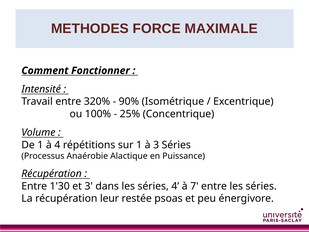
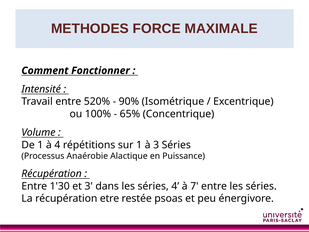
320%: 320% -> 520%
25%: 25% -> 65%
leur: leur -> etre
